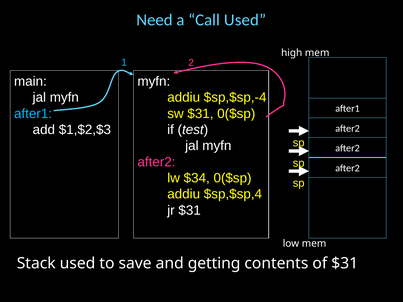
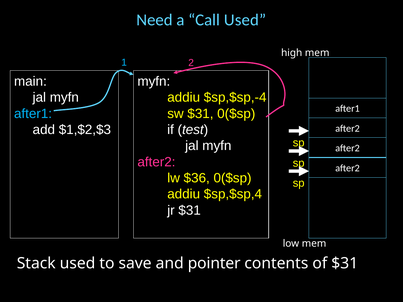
$34: $34 -> $36
getting: getting -> pointer
